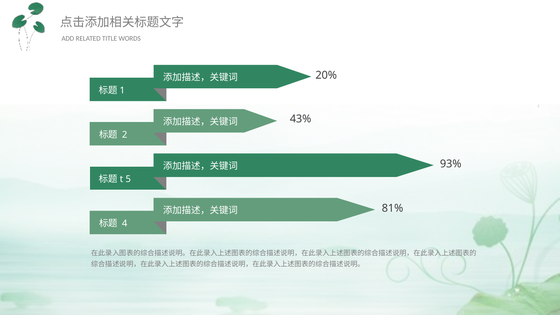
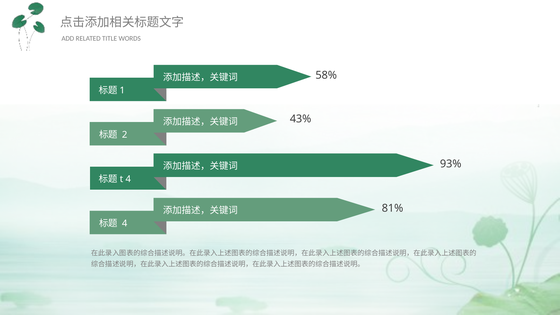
20%: 20% -> 58%
5 at (128, 179): 5 -> 4
